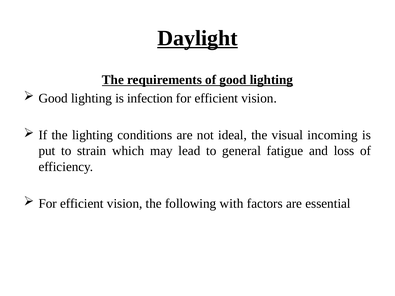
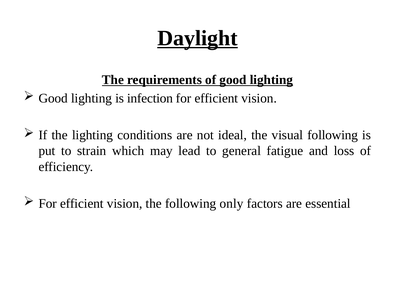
visual incoming: incoming -> following
with: with -> only
